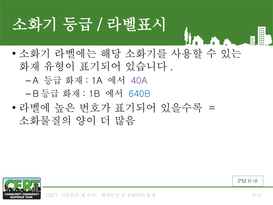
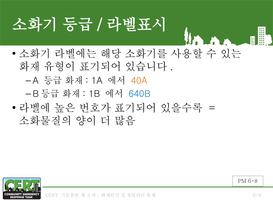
40A colour: purple -> orange
